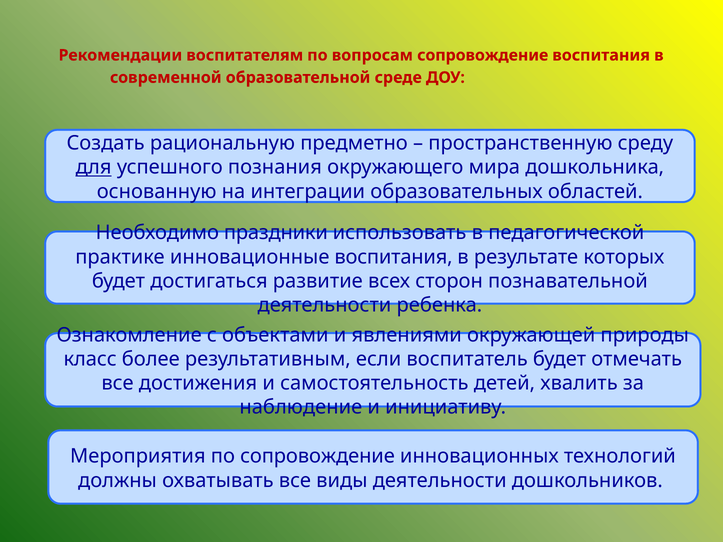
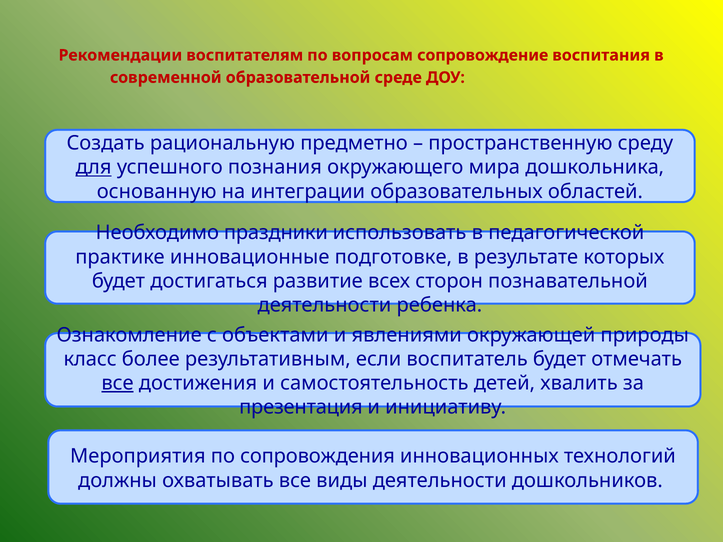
инновационные воспитания: воспитания -> подготовке
все at (118, 383) underline: none -> present
наблюдение: наблюдение -> презентация
по сопровождение: сопровождение -> сопровождения
